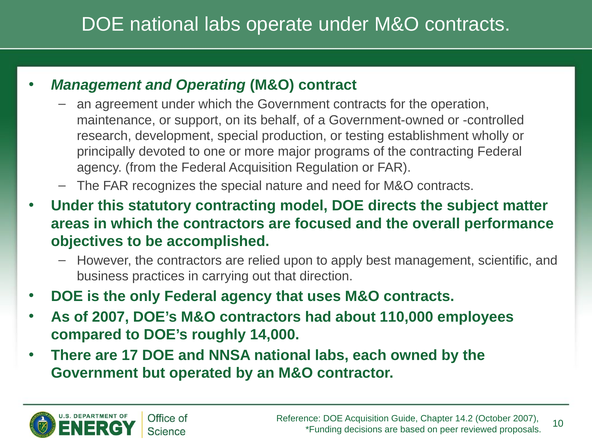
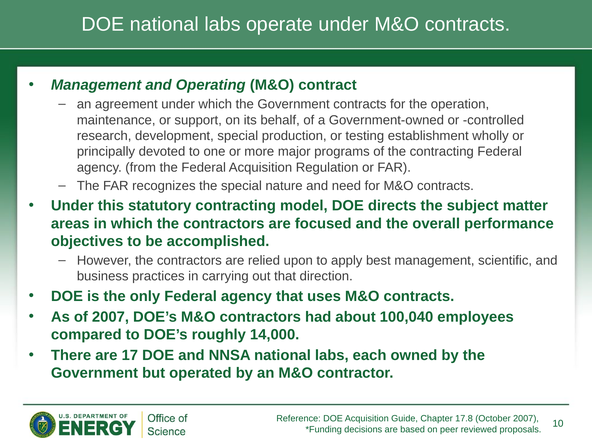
110,000: 110,000 -> 100,040
14.2: 14.2 -> 17.8
